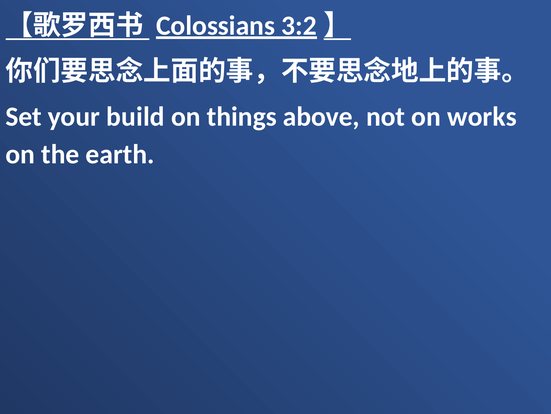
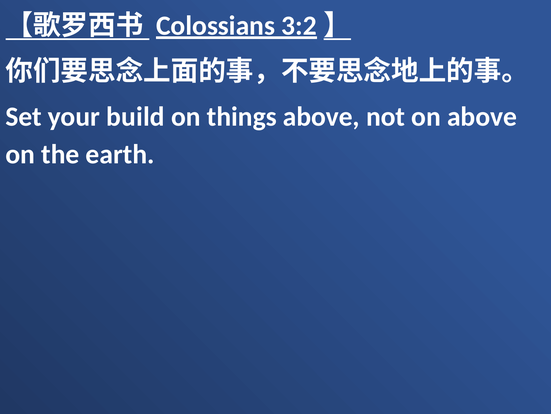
on works: works -> above
